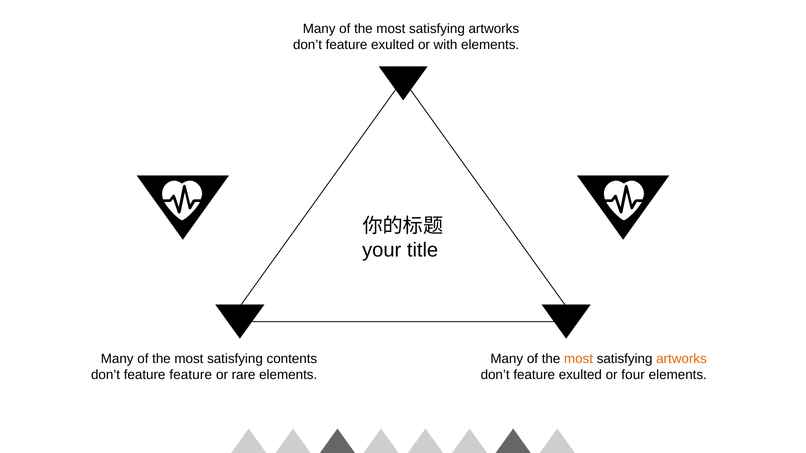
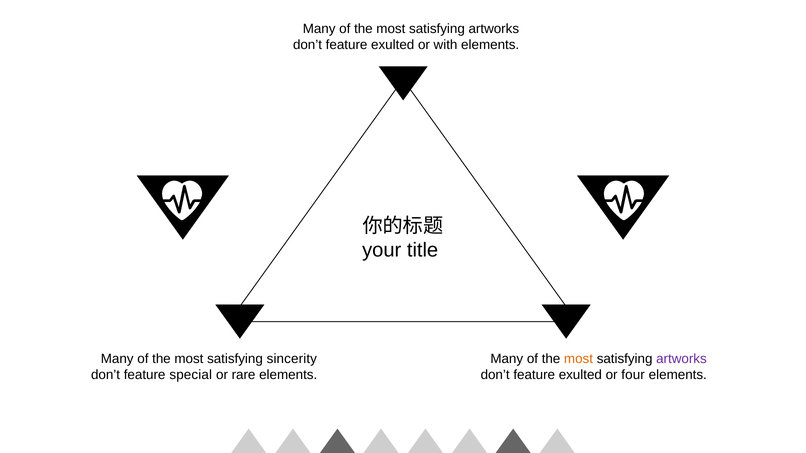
contents: contents -> sincerity
artworks at (681, 359) colour: orange -> purple
feature feature: feature -> special
